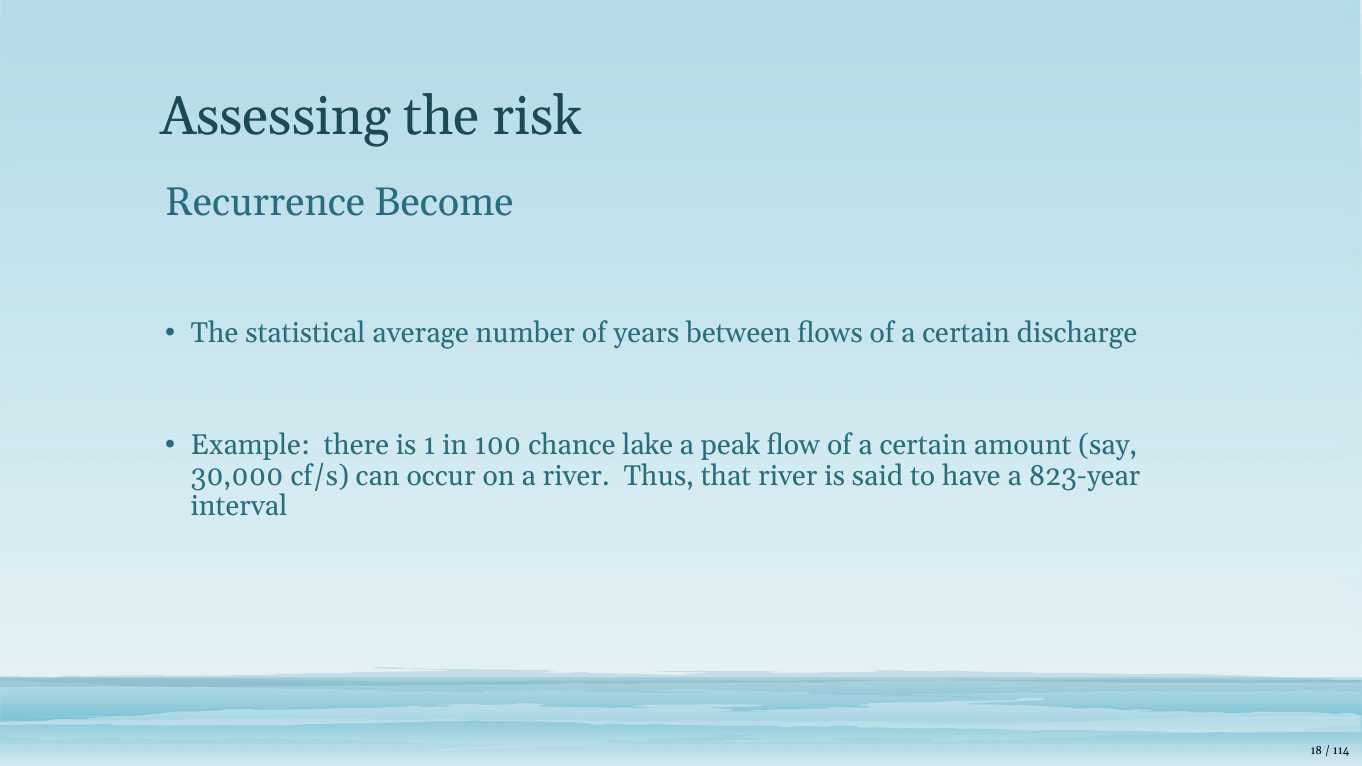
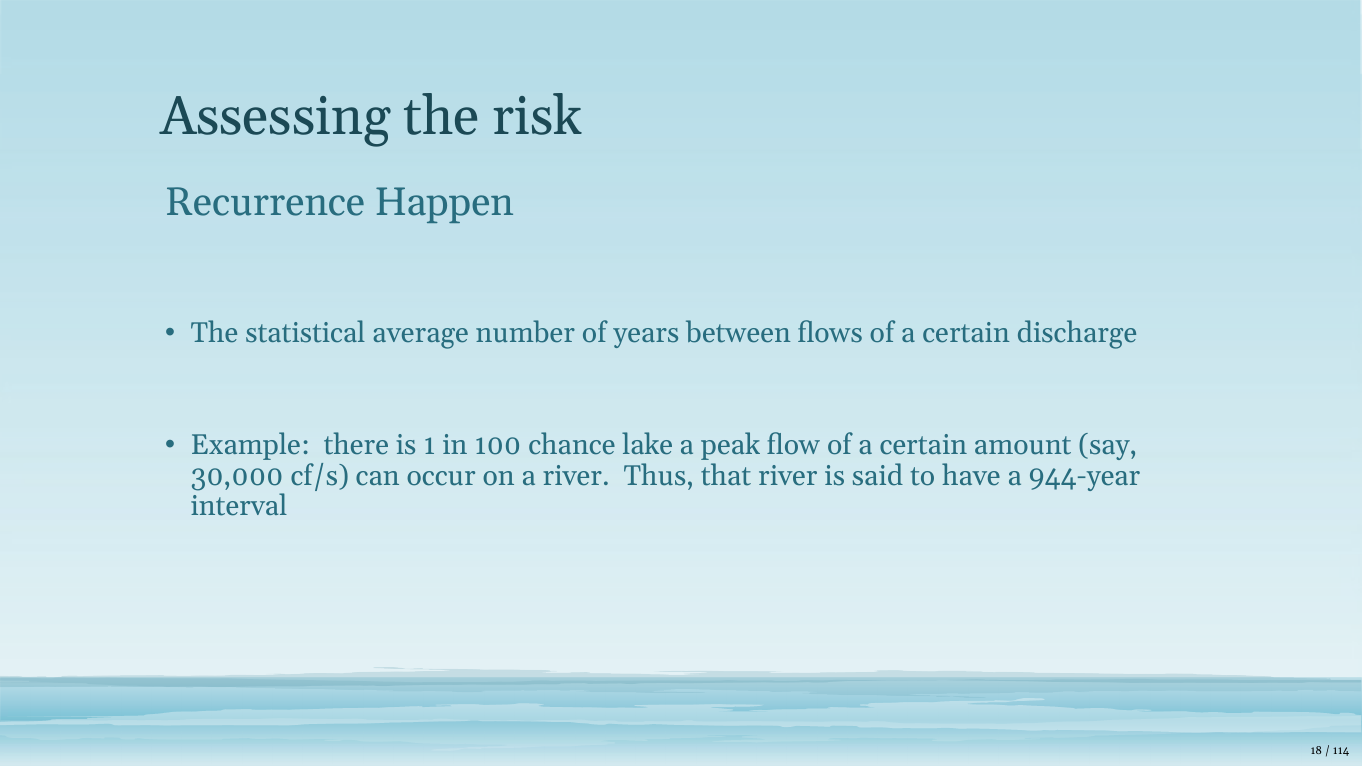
Become: Become -> Happen
823-year: 823-year -> 944-year
